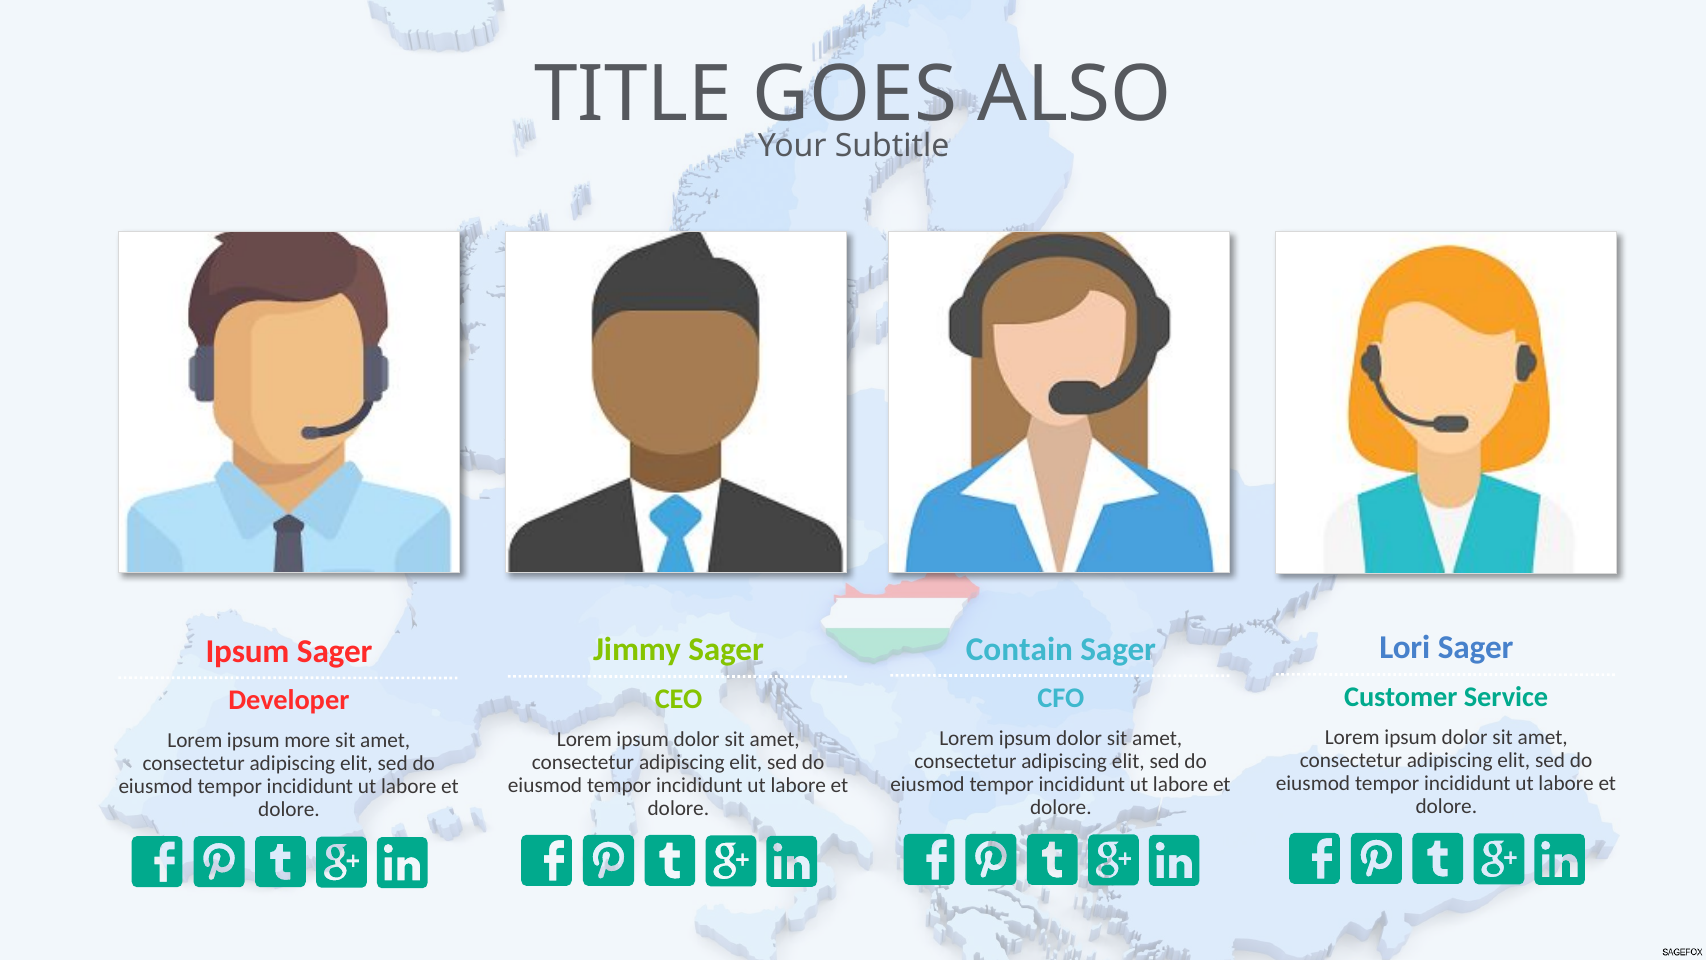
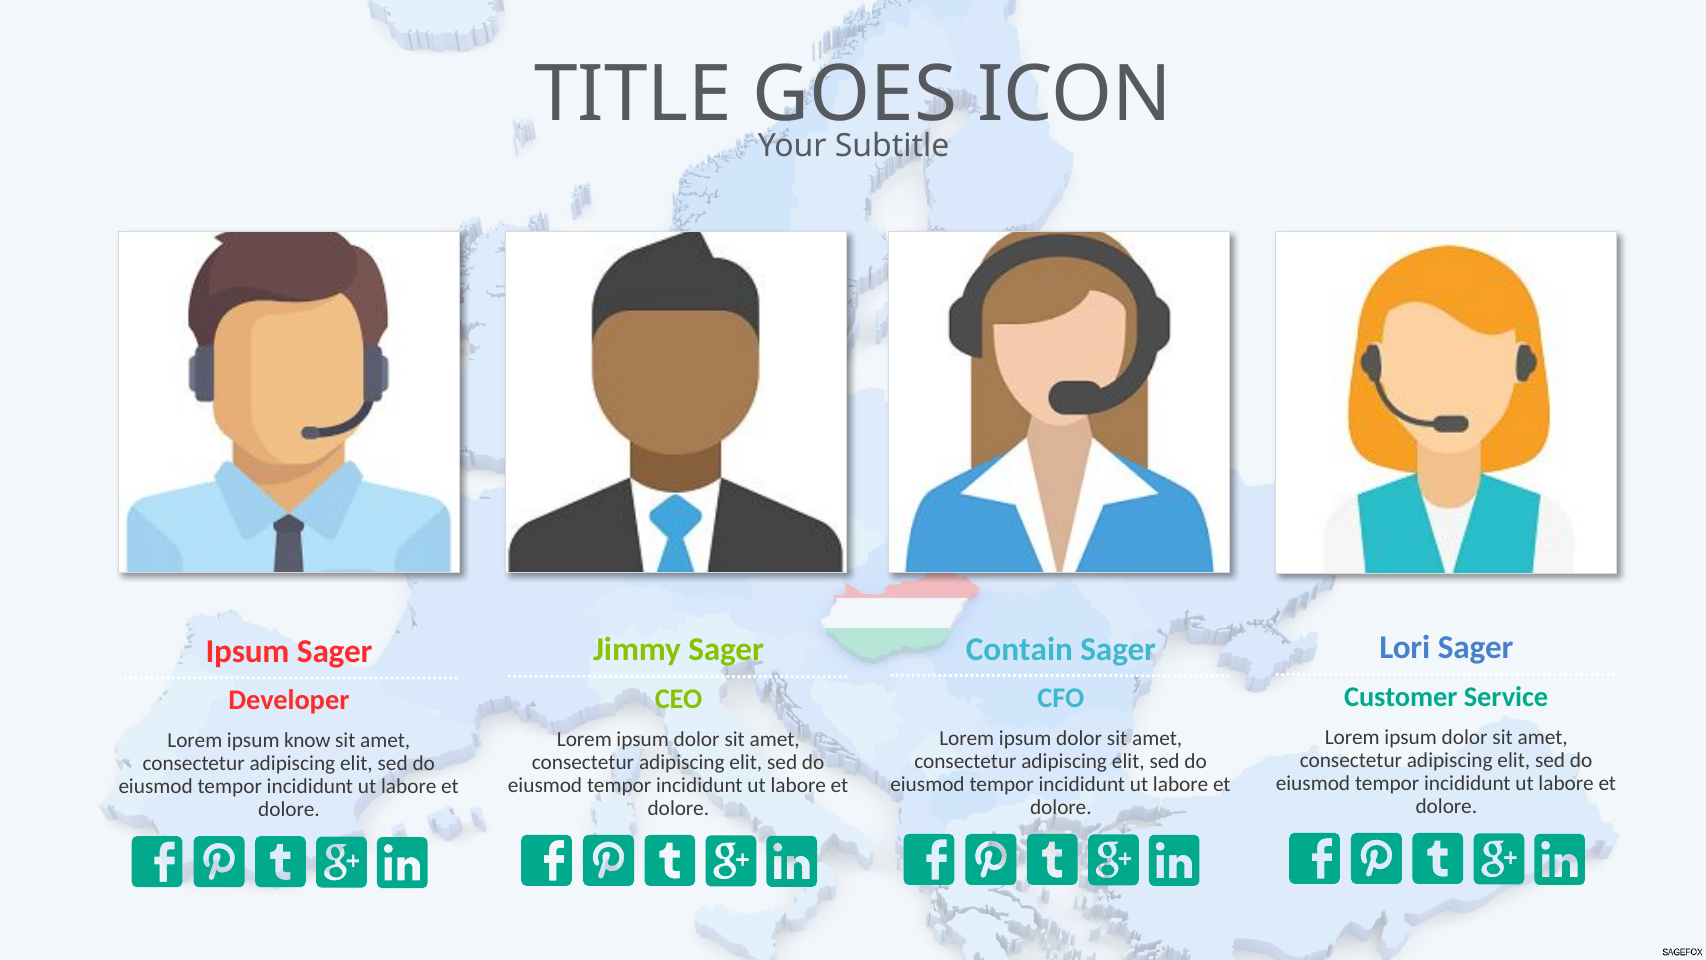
ALSO: ALSO -> ICON
more: more -> know
